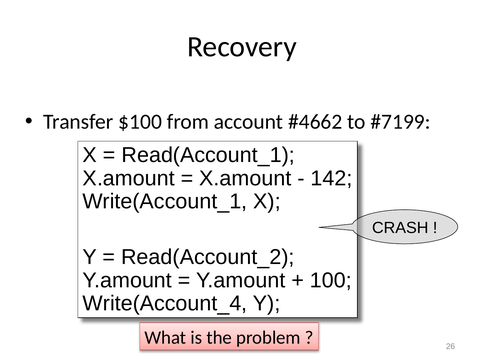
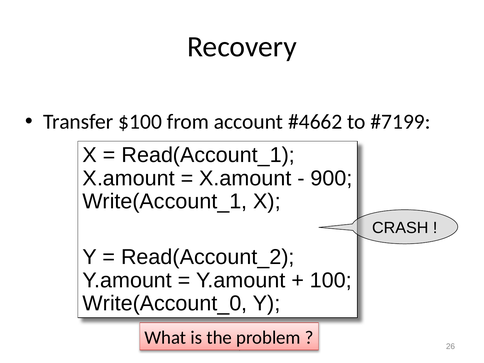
142: 142 -> 900
Write(Account_4: Write(Account_4 -> Write(Account_0
